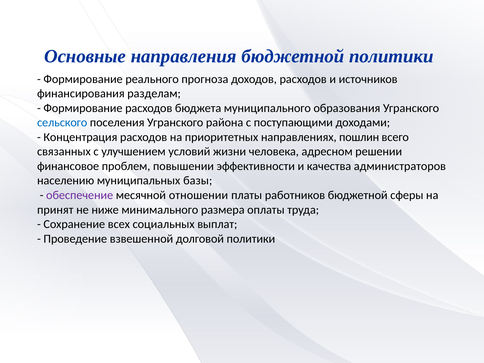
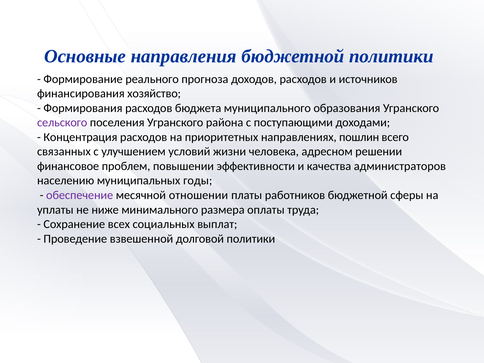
разделам: разделам -> хозяйство
Формирование at (83, 108): Формирование -> Формирования
сельского colour: blue -> purple
базы: базы -> годы
принят: принят -> уплаты
